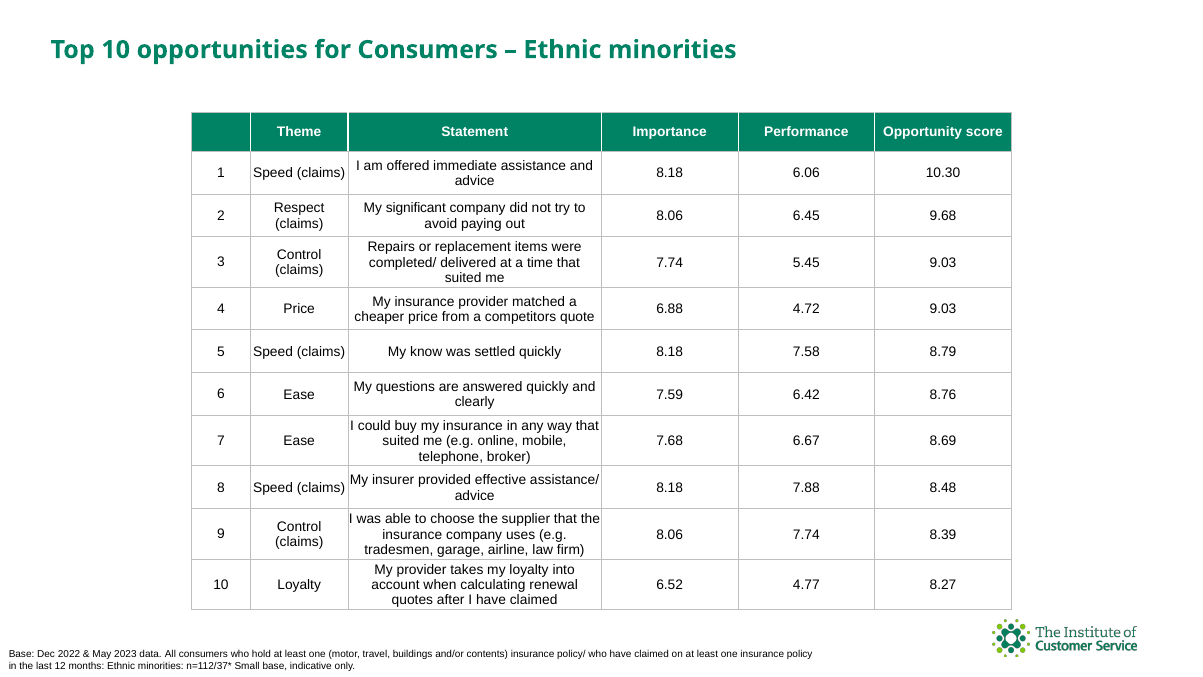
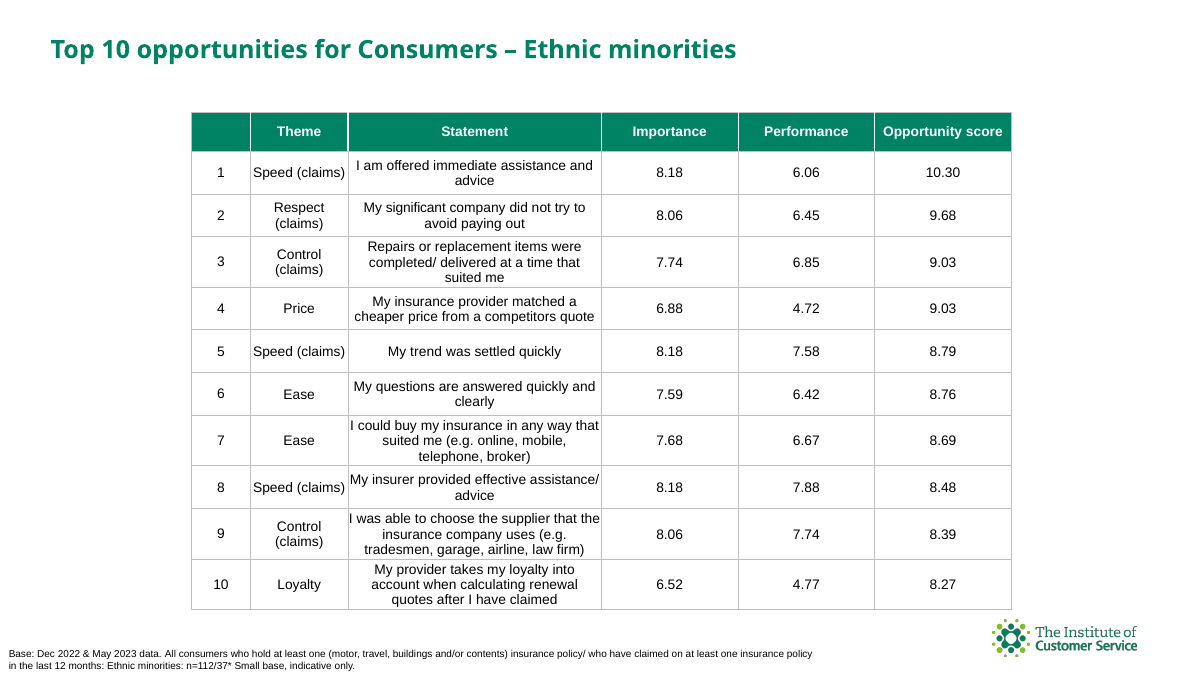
5.45: 5.45 -> 6.85
know: know -> trend
